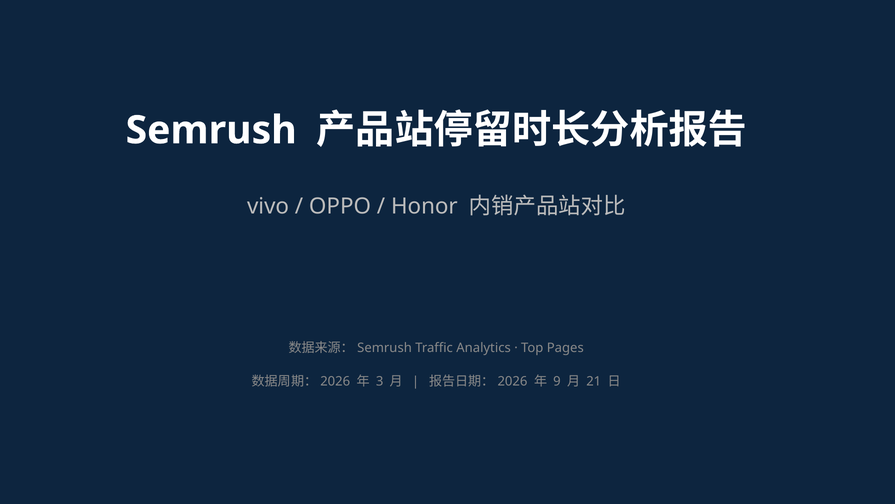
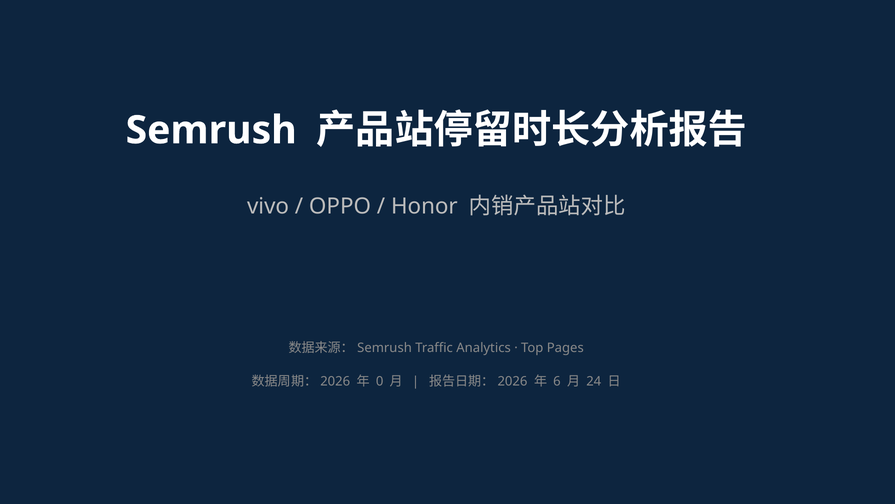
3: 3 -> 0
9: 9 -> 6
21: 21 -> 24
